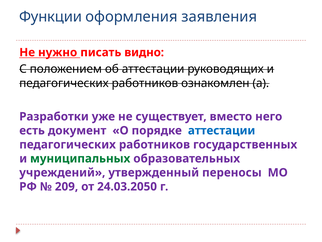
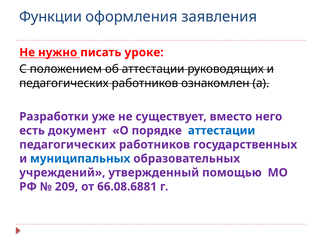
видно: видно -> уроке
муниципальных colour: green -> blue
переносы: переносы -> помощью
24.03.2050: 24.03.2050 -> 66.08.6881
